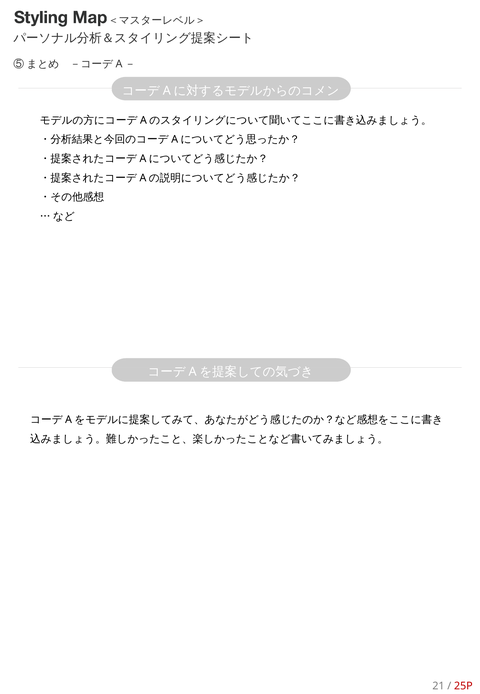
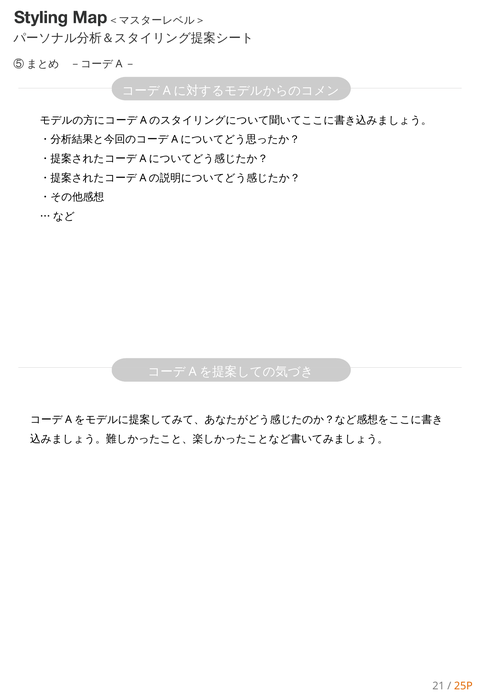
25P colour: red -> orange
